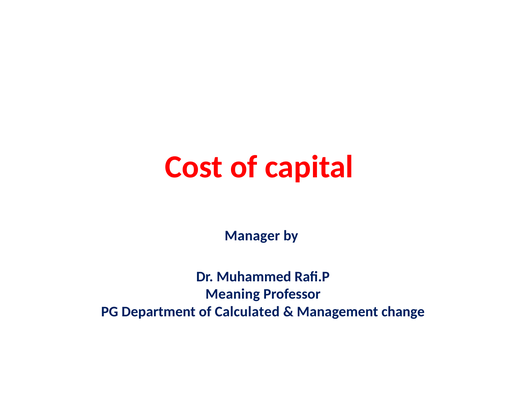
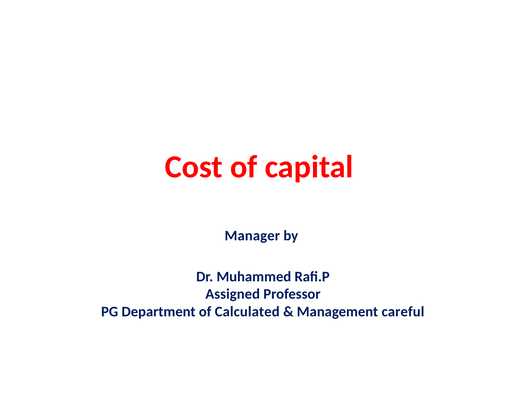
Meaning: Meaning -> Assigned
change: change -> careful
